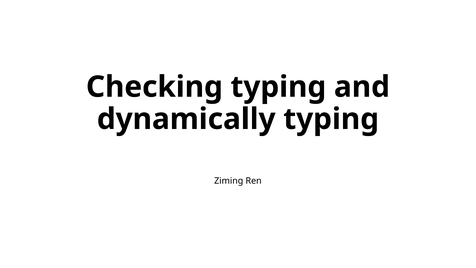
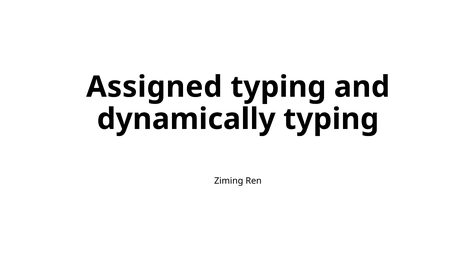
Checking: Checking -> Assigned
